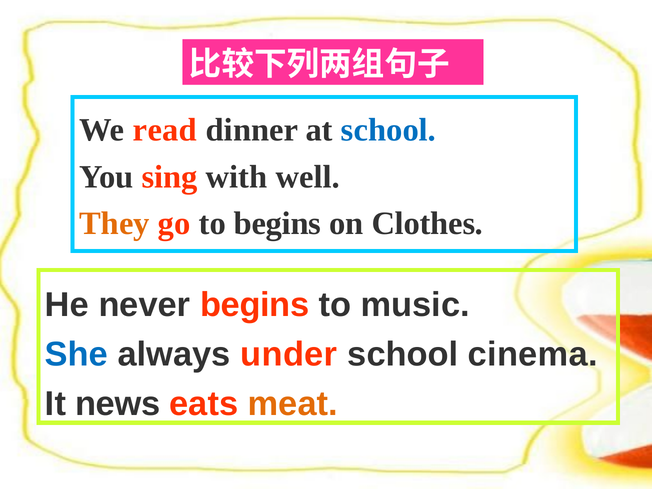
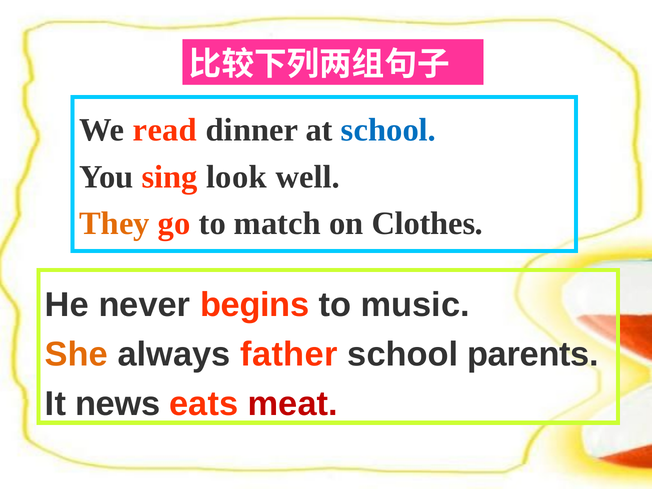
with: with -> look
to begins: begins -> match
She colour: blue -> orange
under: under -> father
cinema: cinema -> parents
meat colour: orange -> red
